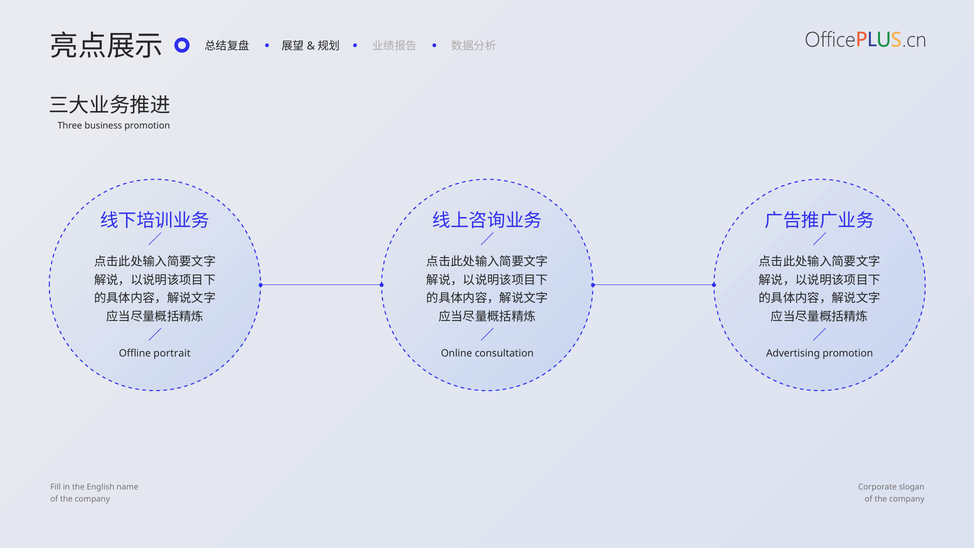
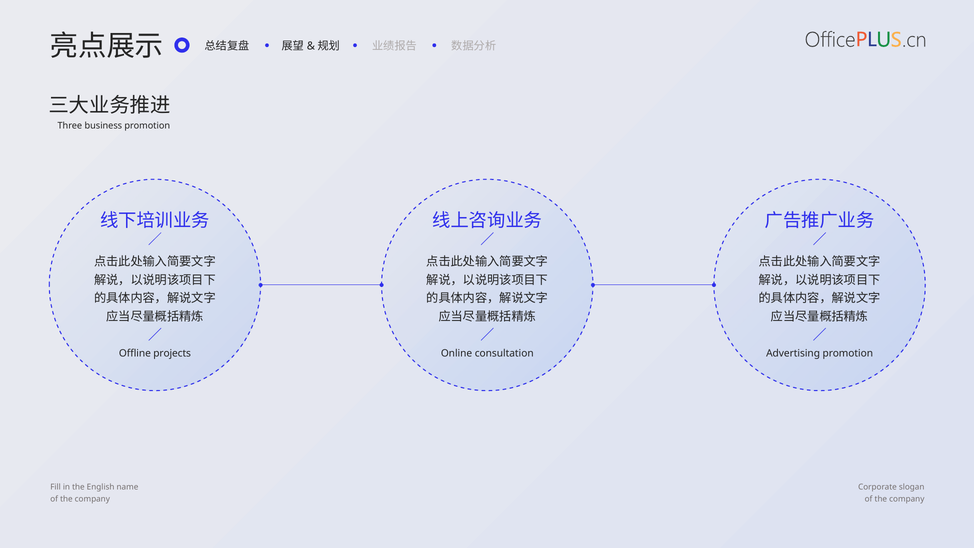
portrait: portrait -> projects
